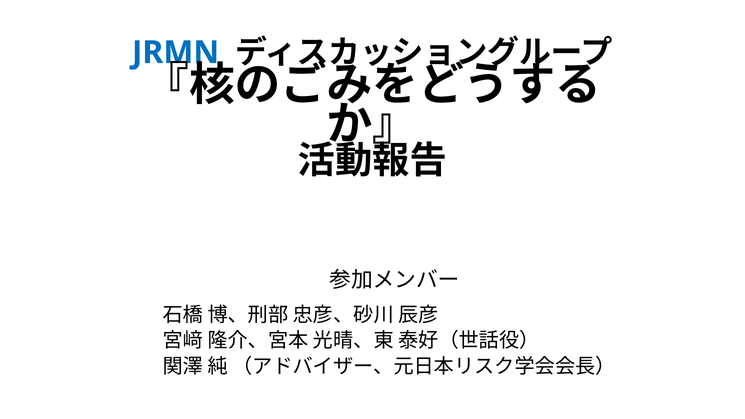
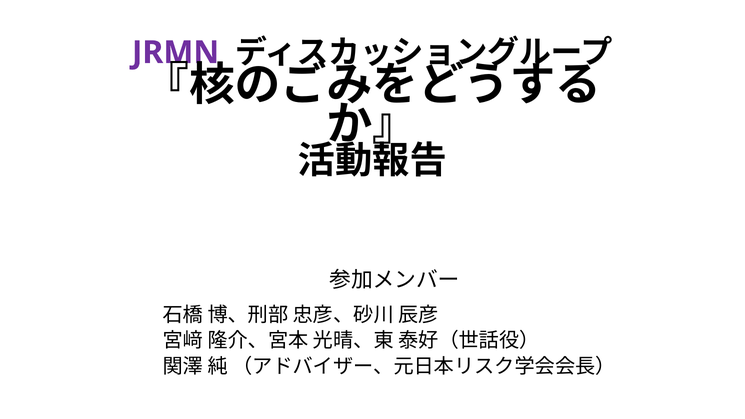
JRMN colour: blue -> purple
